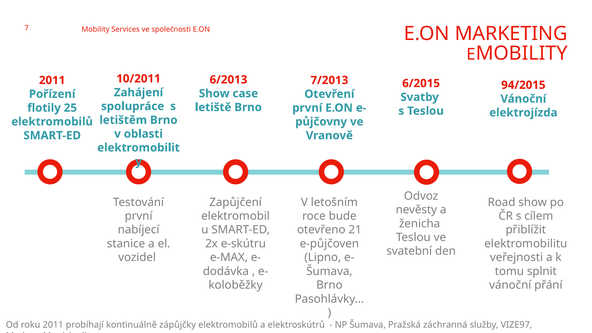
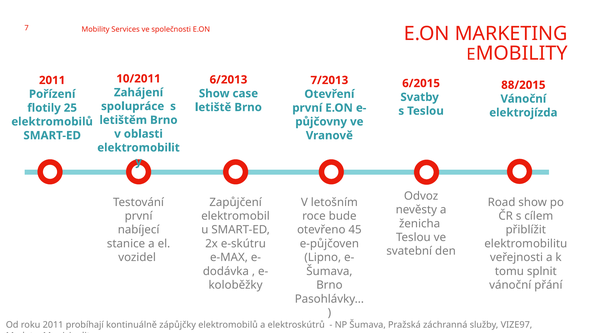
94/2015: 94/2015 -> 88/2015
21: 21 -> 45
